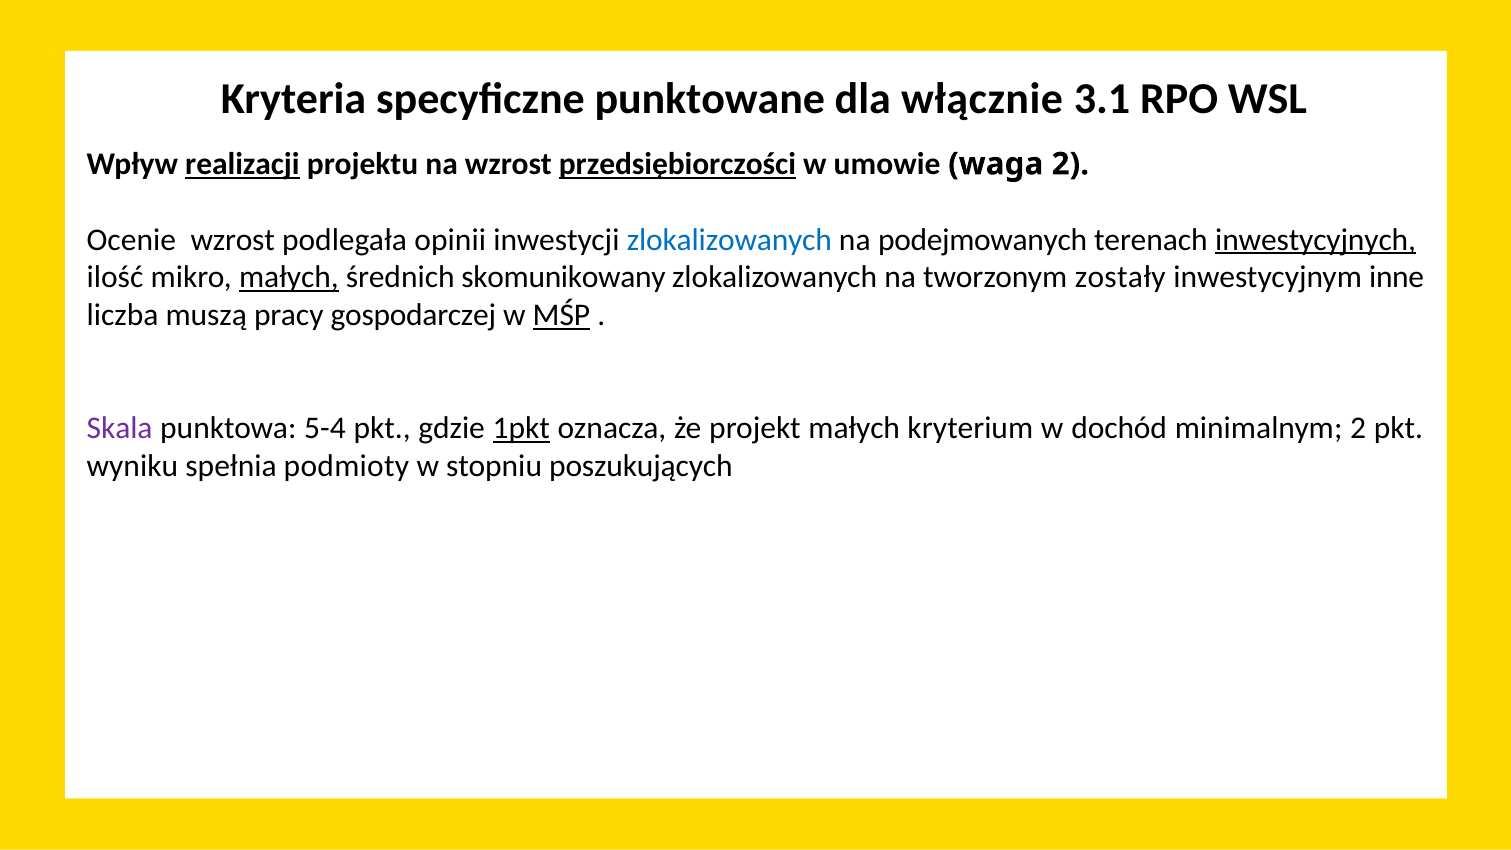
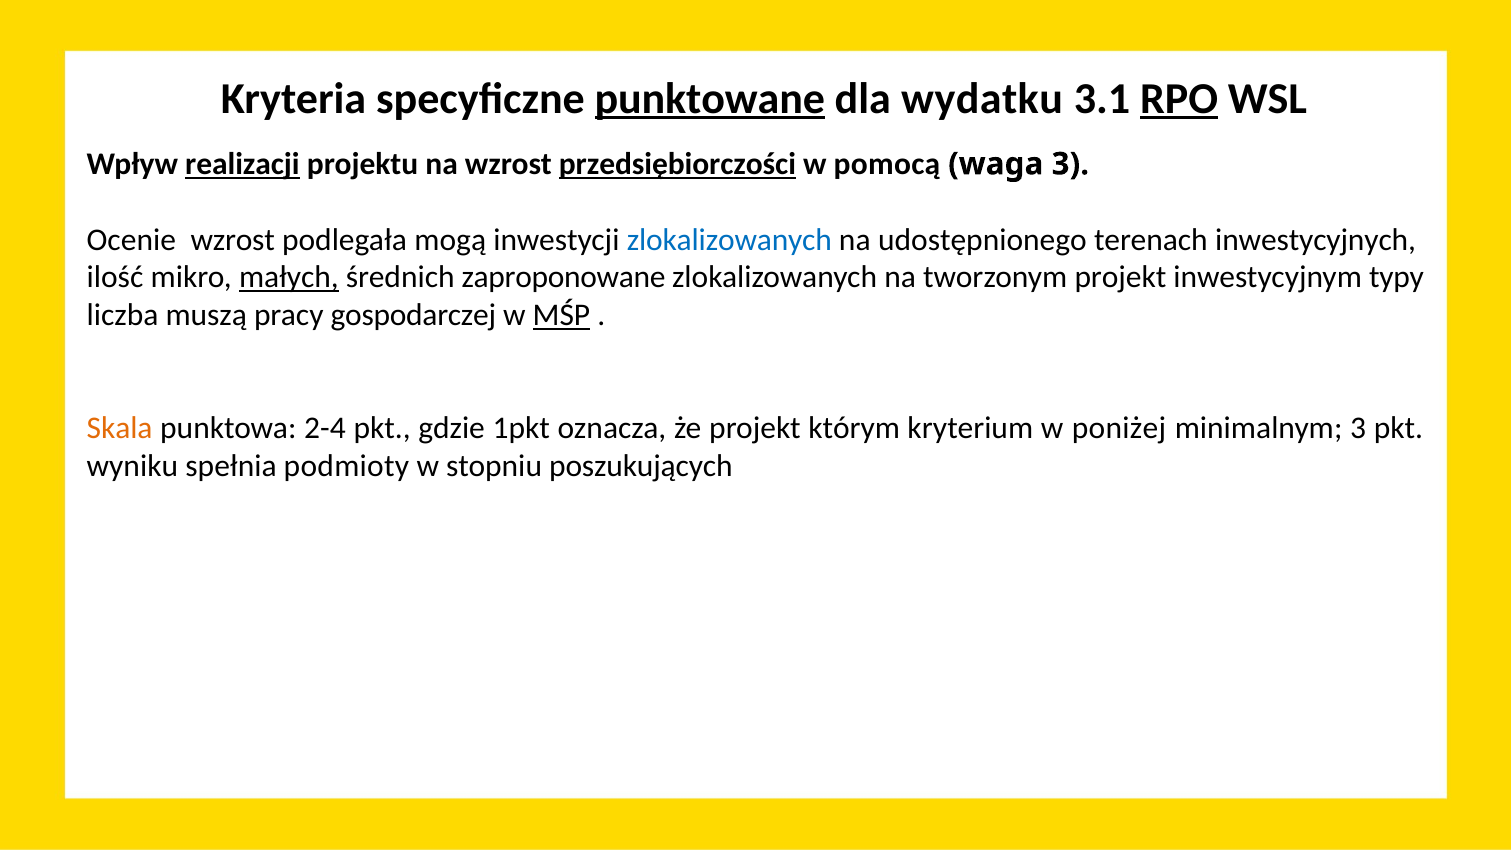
punktowane underline: none -> present
włącznie: włącznie -> wydatku
RPO underline: none -> present
umowie: umowie -> pomocą
waga 2: 2 -> 3
opinii: opinii -> mogą
podejmowanych: podejmowanych -> udostępnionego
inwestycyjnych underline: present -> none
skomunikowany: skomunikowany -> zaproponowane
tworzonym zostały: zostały -> projekt
inne: inne -> typy
Skala colour: purple -> orange
5-4: 5-4 -> 2-4
1pkt underline: present -> none
projekt małych: małych -> którym
dochód: dochód -> poniżej
minimalnym 2: 2 -> 3
